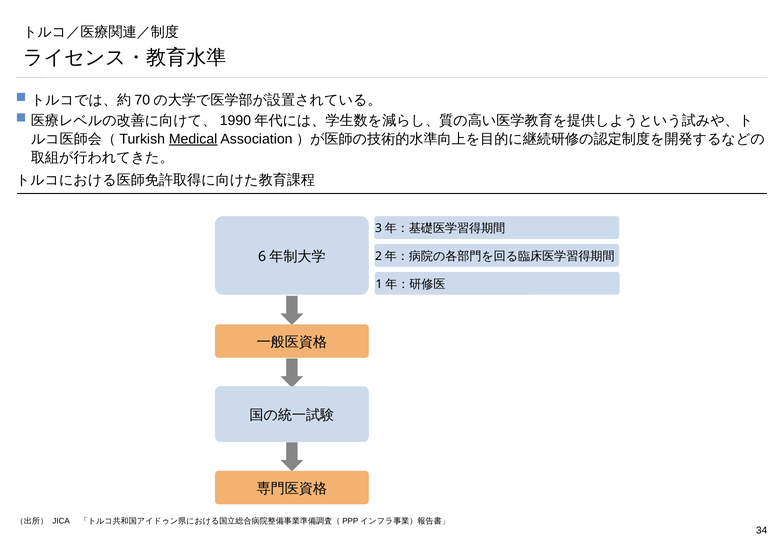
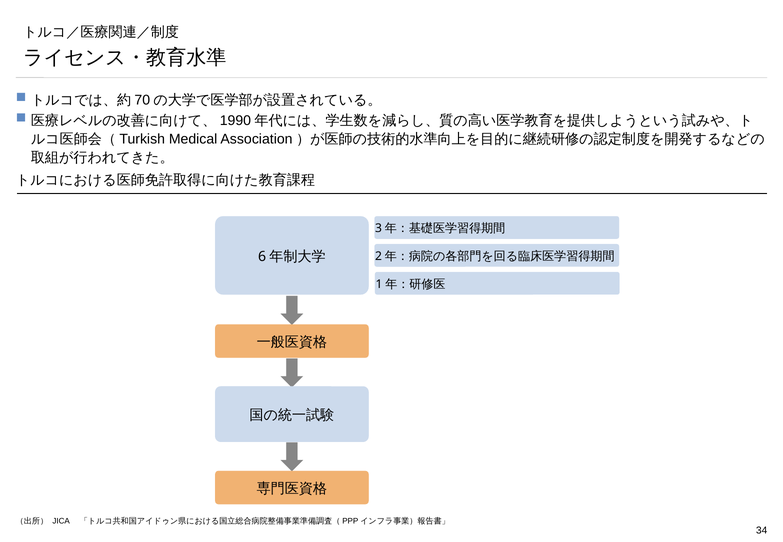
Medical underline: present -> none
